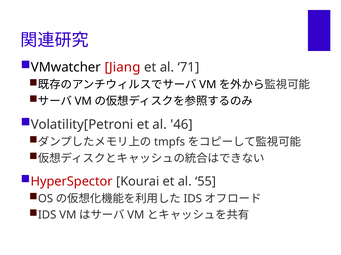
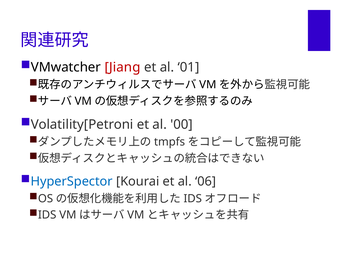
71: 71 -> 01
46: 46 -> 00
HyperSpector colour: red -> blue
55: 55 -> 06
